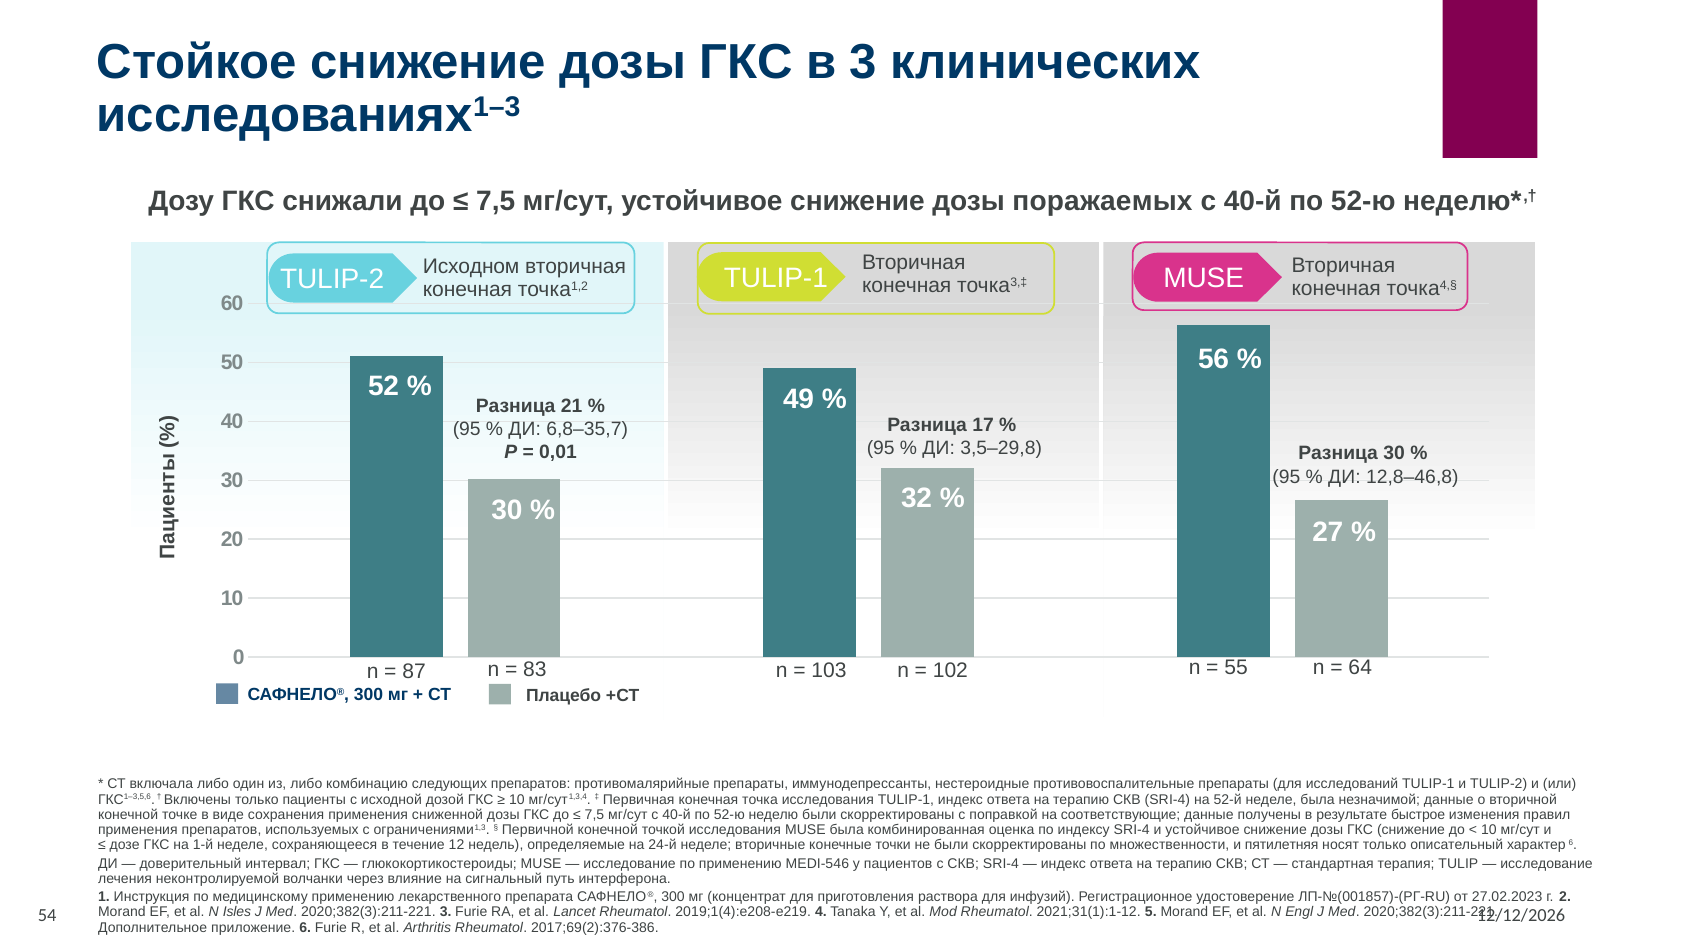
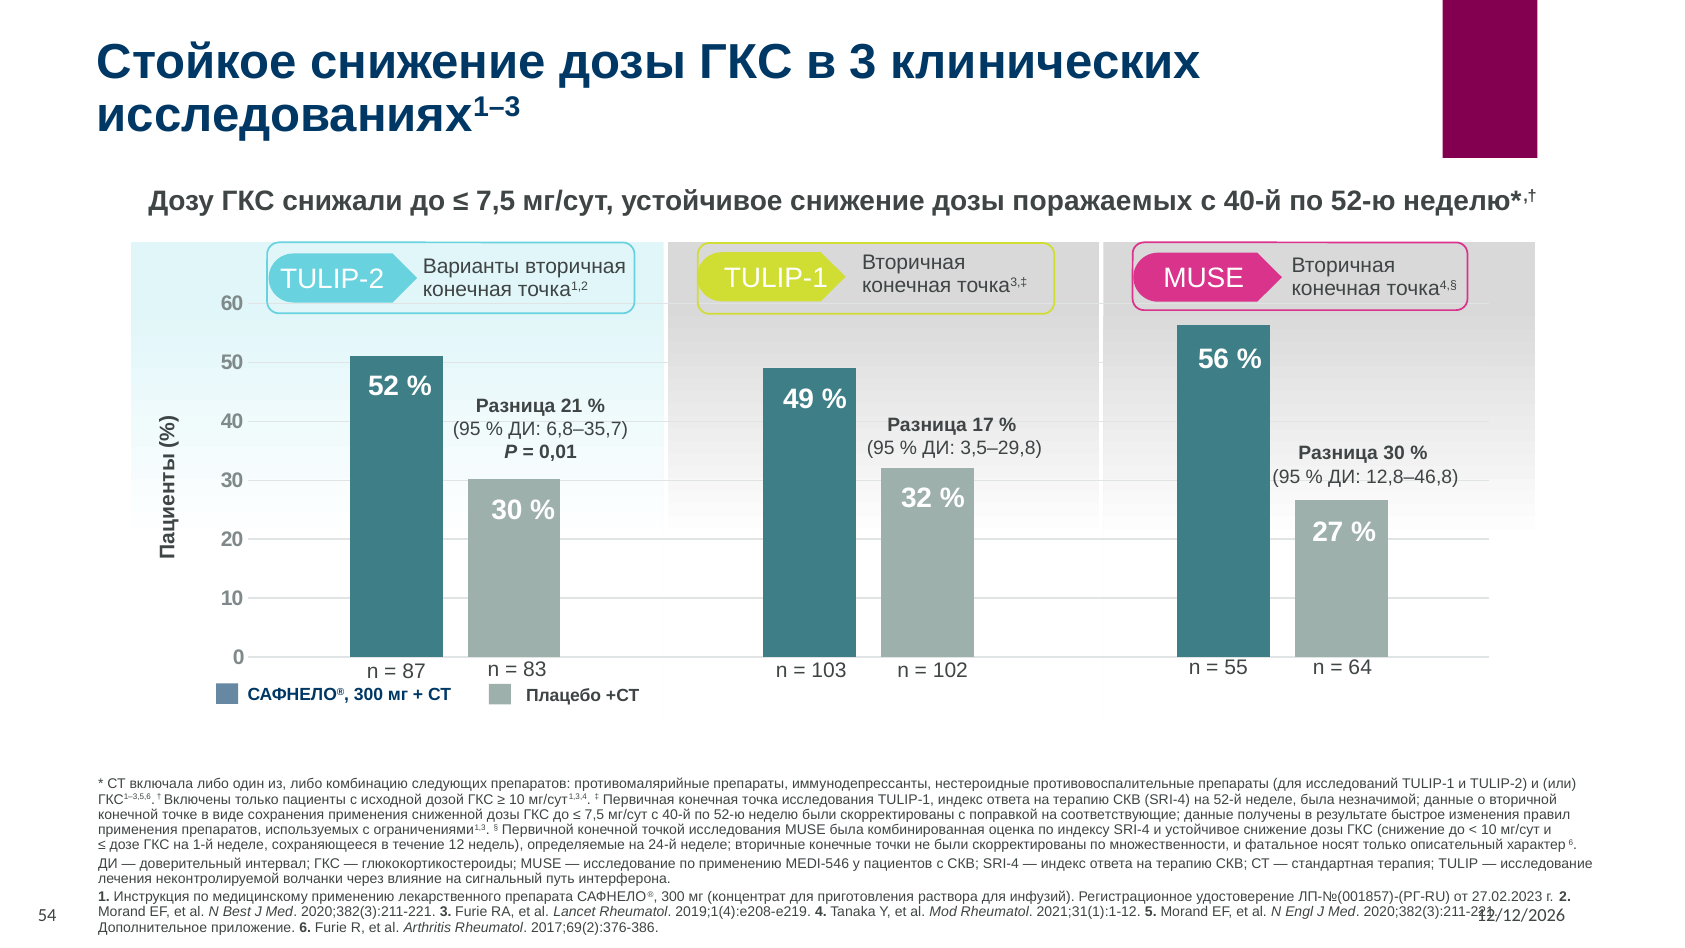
Исходном: Исходном -> Варианты
пятилетняя: пятилетняя -> фатальное
Isles: Isles -> Best
